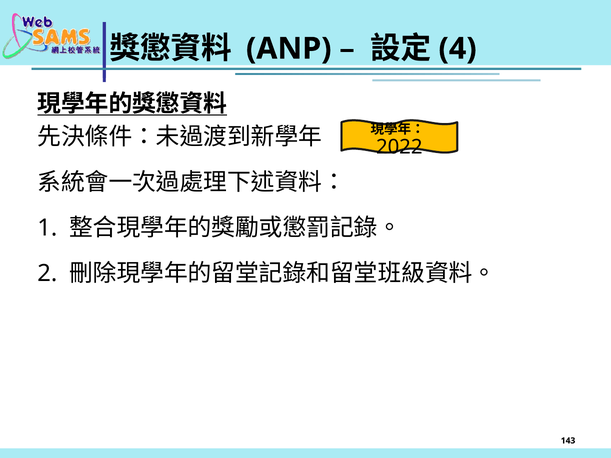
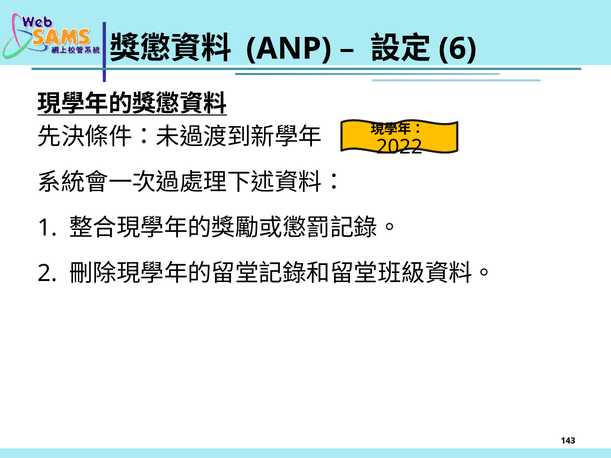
4: 4 -> 6
